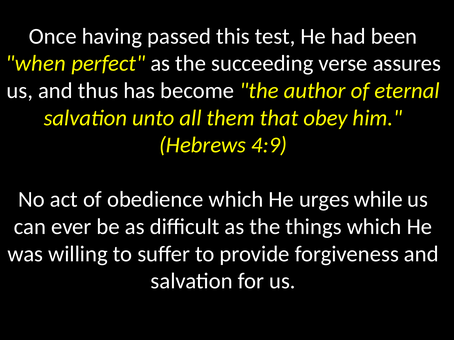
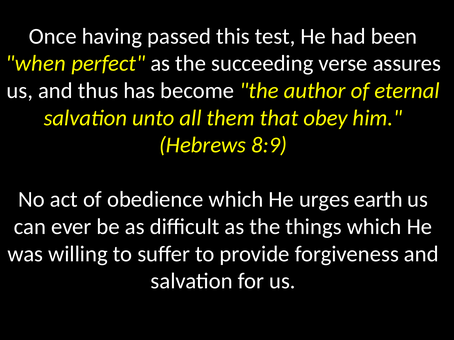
4:9: 4:9 -> 8:9
while: while -> earth
